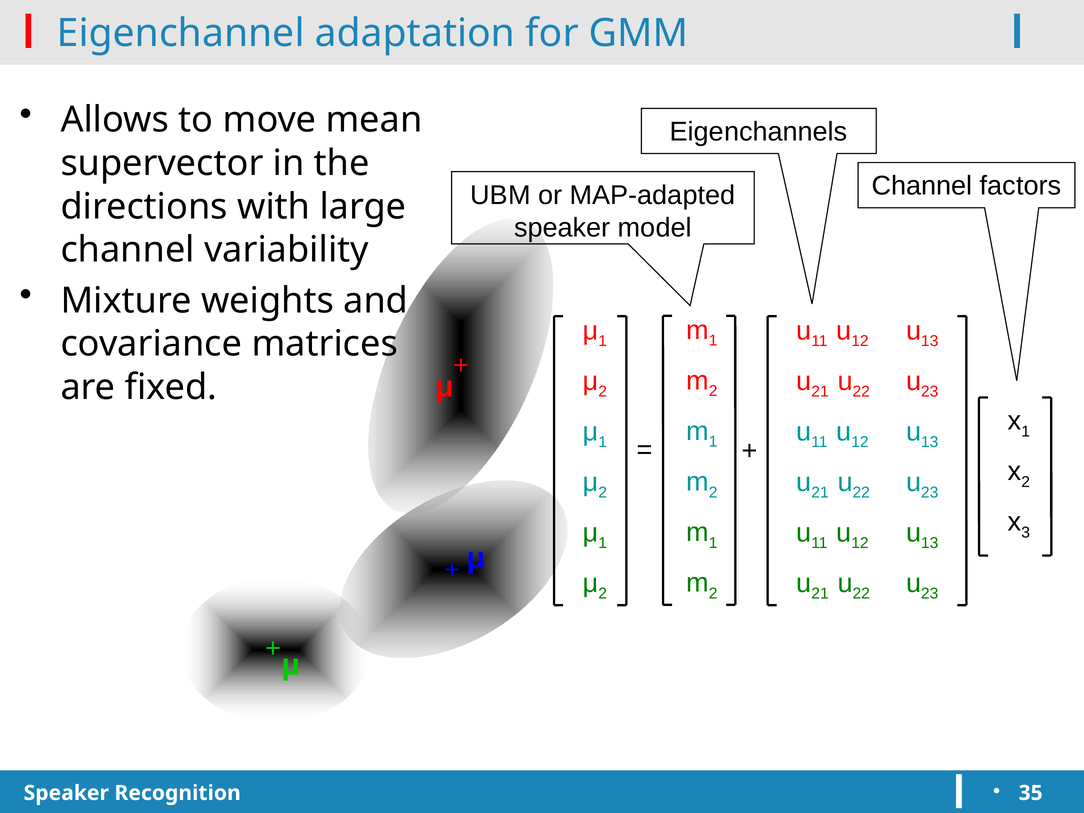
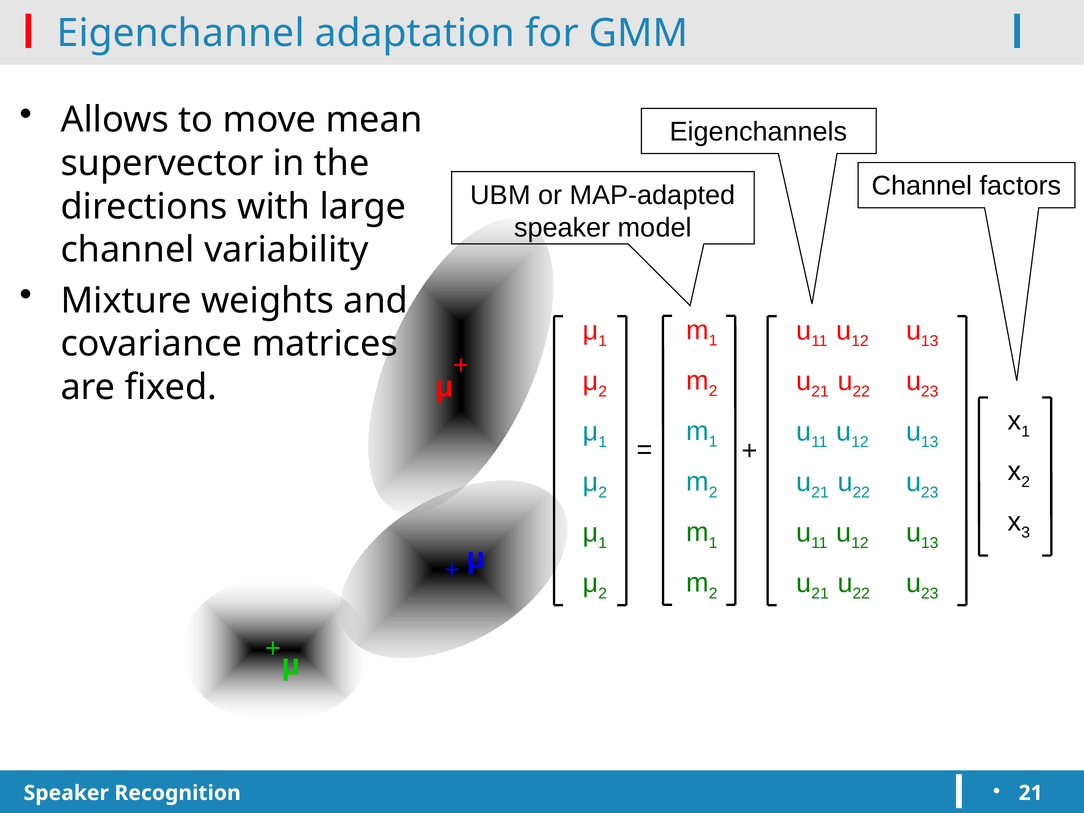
35 at (1031, 793): 35 -> 21
